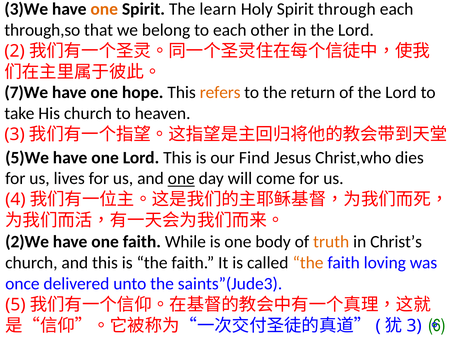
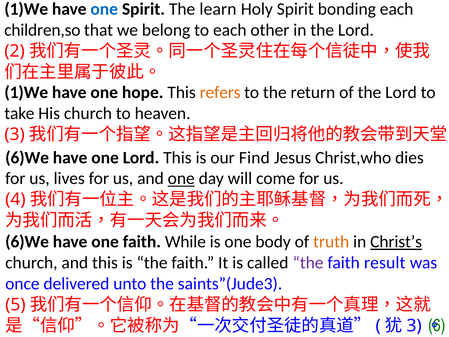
3)We at (26, 9): 3)We -> 1)We
one at (104, 9) colour: orange -> blue
through: through -> bonding
through,so: through,so -> children,so
7)We at (26, 92): 7)We -> 1)We
5)We at (27, 157): 5)We -> 6)We
2)We at (27, 242): 2)We -> 6)We
Christ’s underline: none -> present
the at (308, 263) colour: orange -> purple
loving: loving -> result
